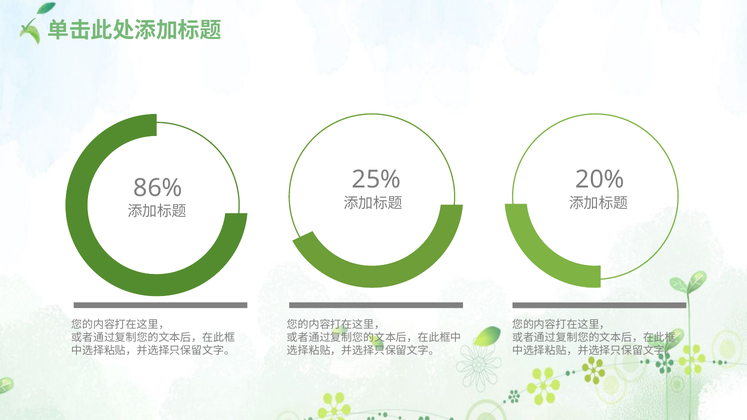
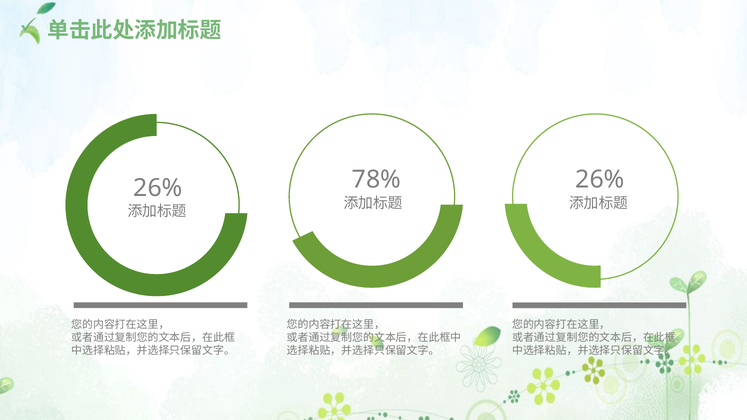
25%: 25% -> 78%
20% at (600, 180): 20% -> 26%
86% at (158, 188): 86% -> 26%
